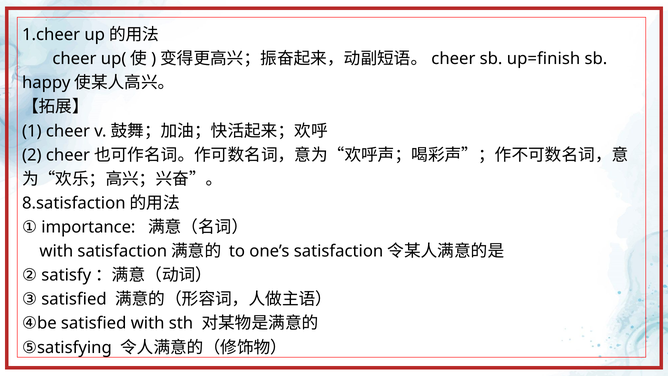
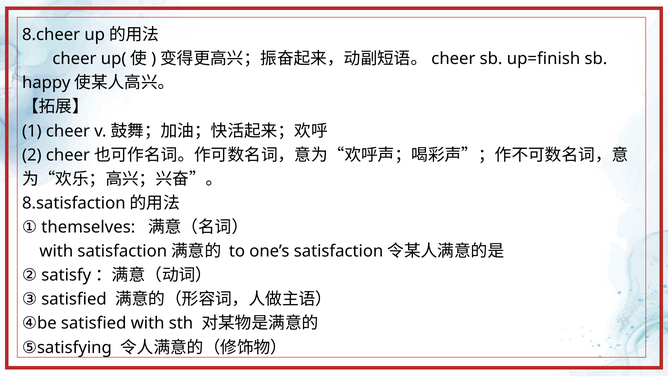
1.cheer: 1.cheer -> 8.cheer
importance: importance -> themselves
